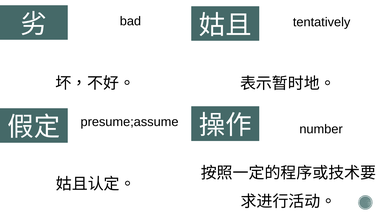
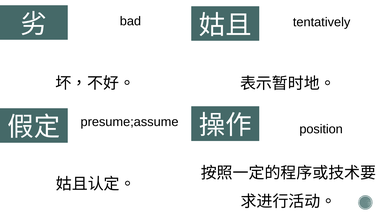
number: number -> position
